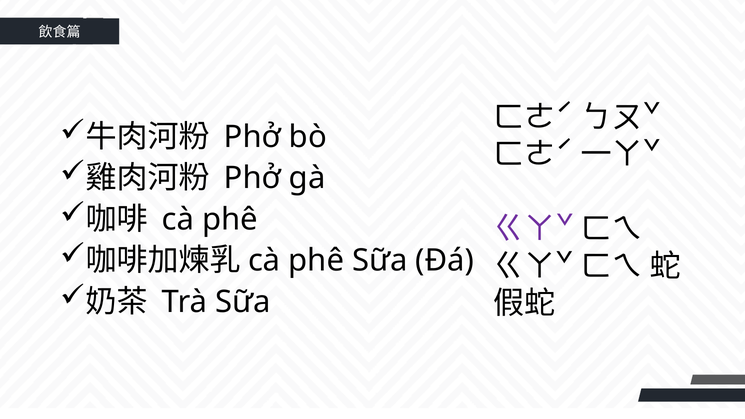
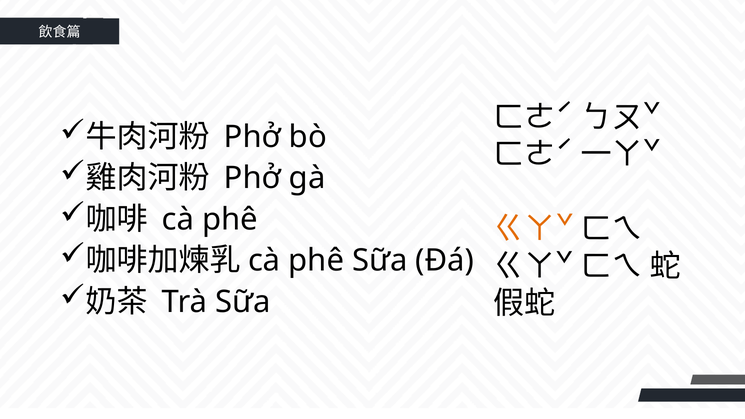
ㄍㄚˇ at (534, 229) colour: purple -> orange
